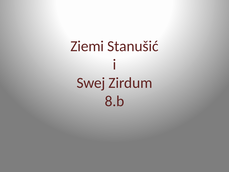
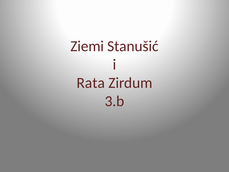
Swej: Swej -> Rata
8.b: 8.b -> 3.b
